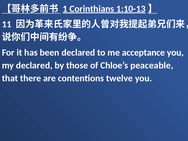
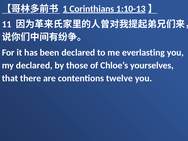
acceptance: acceptance -> everlasting
peaceable: peaceable -> yourselves
